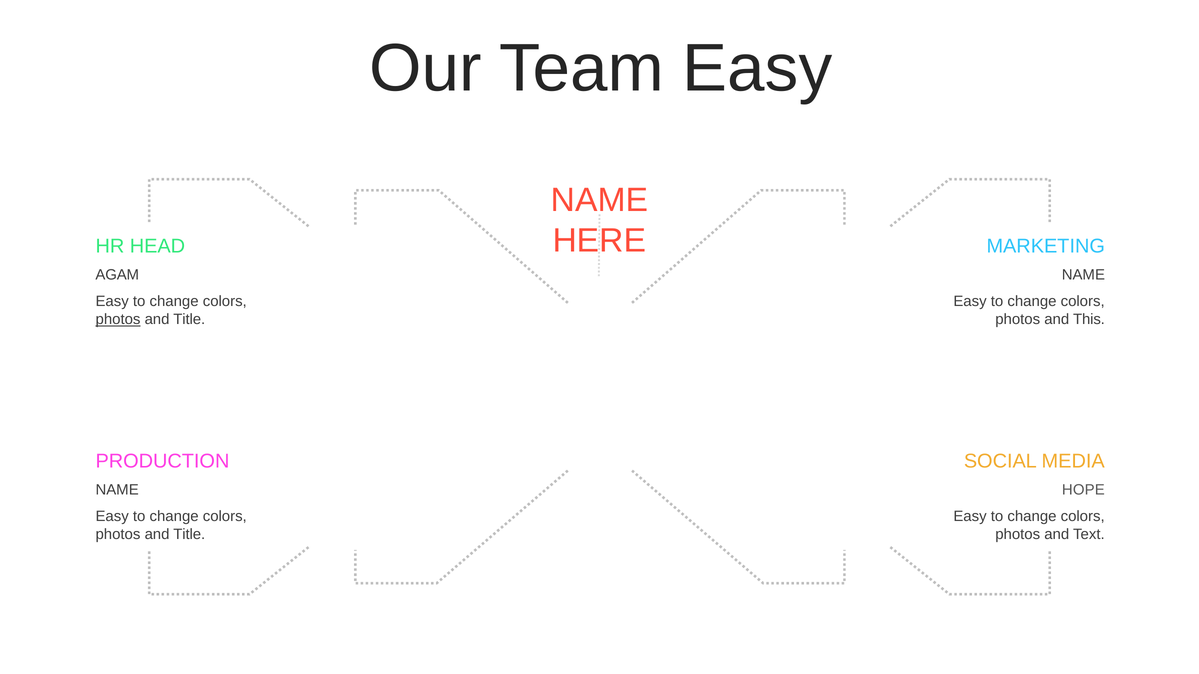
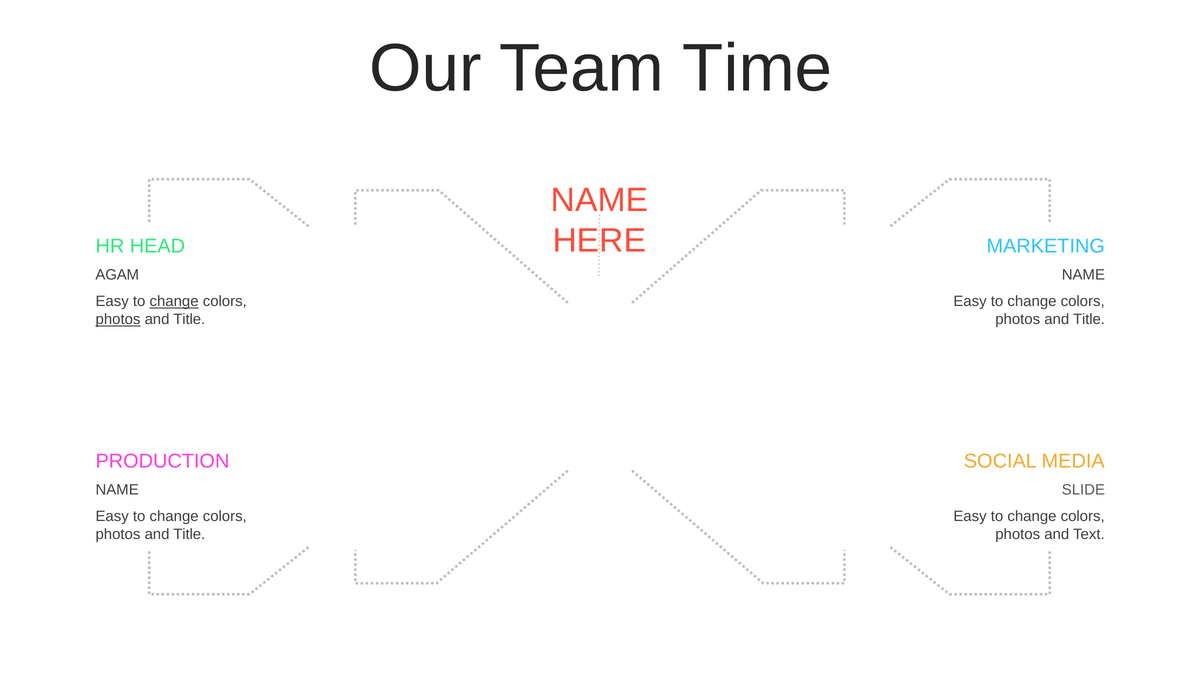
Team Easy: Easy -> Time
change at (174, 302) underline: none -> present
This at (1089, 320): This -> Title
HOPE: HOPE -> SLIDE
